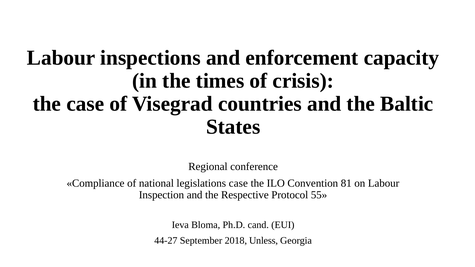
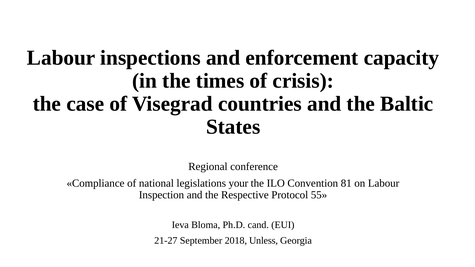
legislations case: case -> your
44-27: 44-27 -> 21-27
